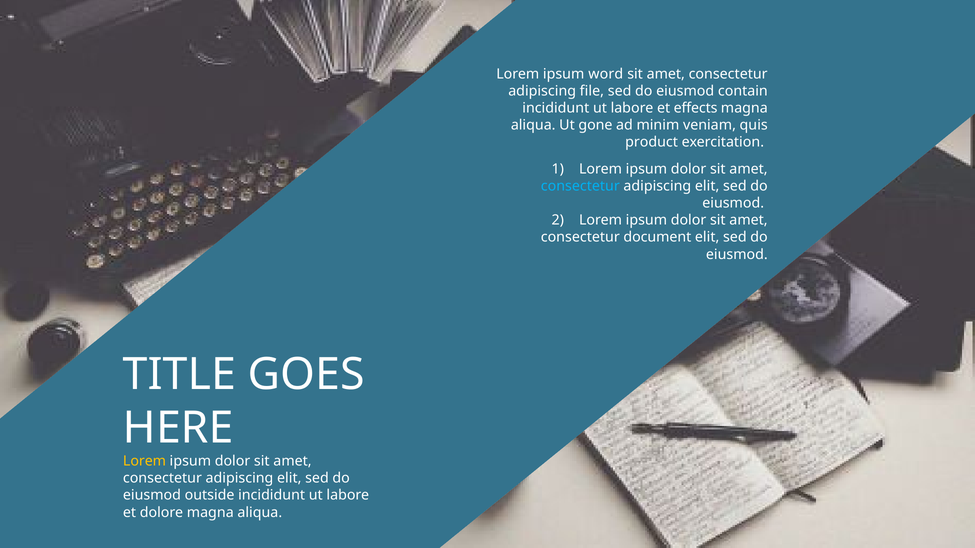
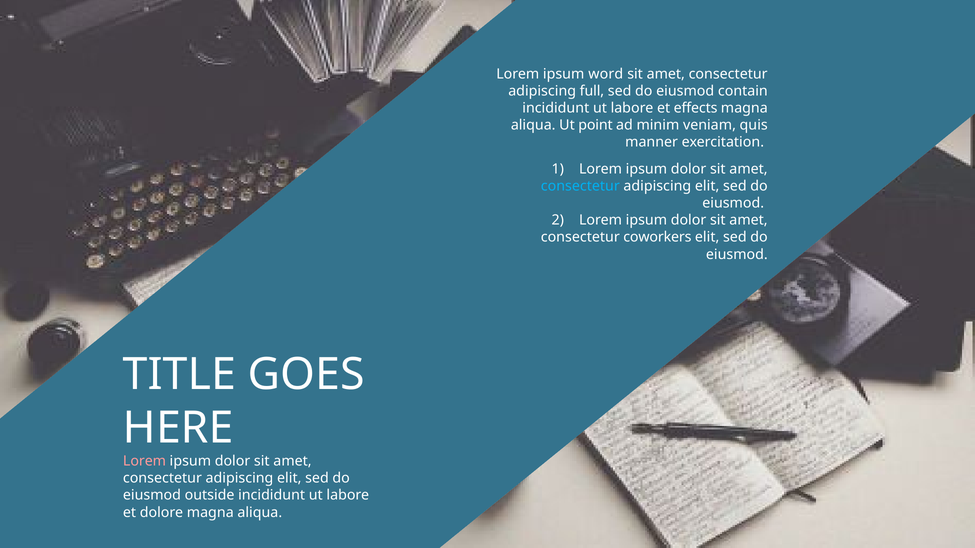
file: file -> full
gone: gone -> point
product: product -> manner
document: document -> coworkers
Lorem at (145, 462) colour: yellow -> pink
